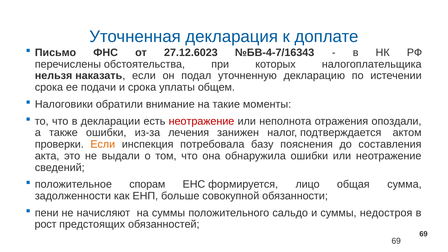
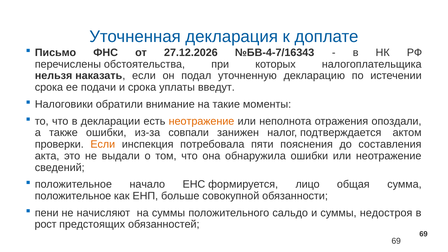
27.12.6023: 27.12.6023 -> 27.12.2026
общем: общем -> введут
неотражение at (201, 121) colour: red -> orange
лечения: лечения -> совпали
базу: базу -> пяти
спорам: спорам -> начало
задолженности at (73, 196): задолженности -> положительное
